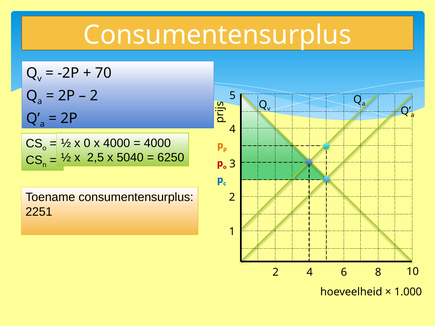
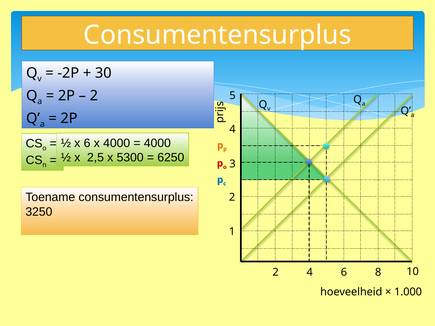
70: 70 -> 30
x 0: 0 -> 6
5040: 5040 -> 5300
2251: 2251 -> 3250
